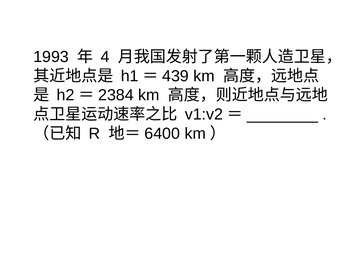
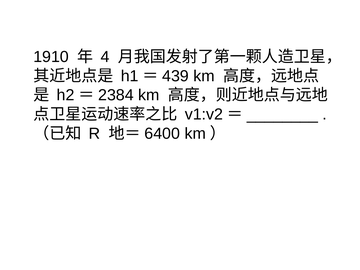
1993: 1993 -> 1910
